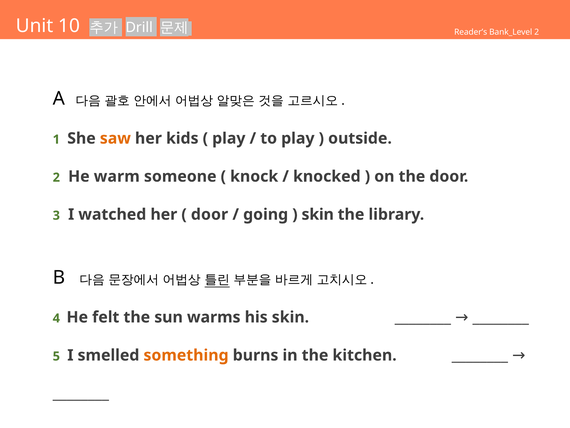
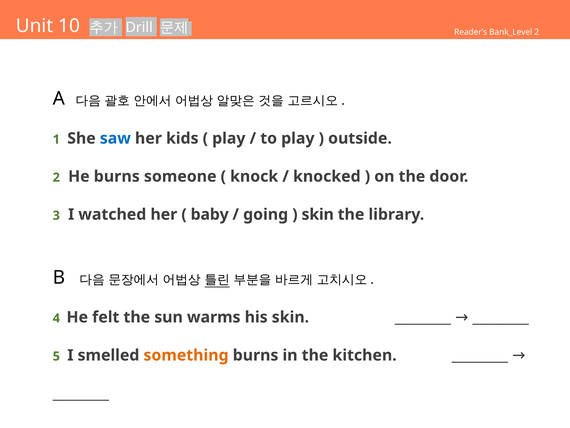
saw colour: orange -> blue
He warm: warm -> burns
door at (210, 214): door -> baby
